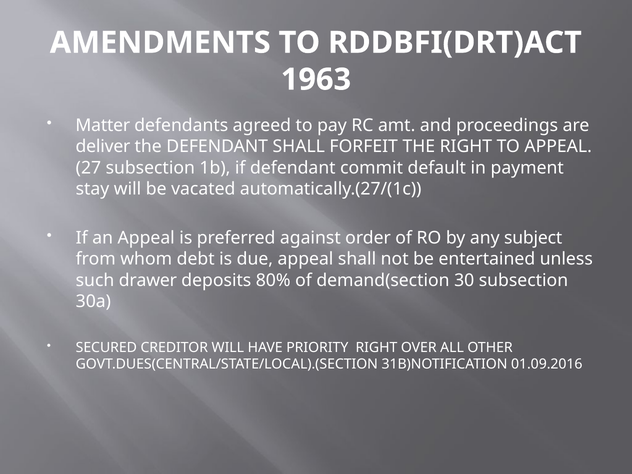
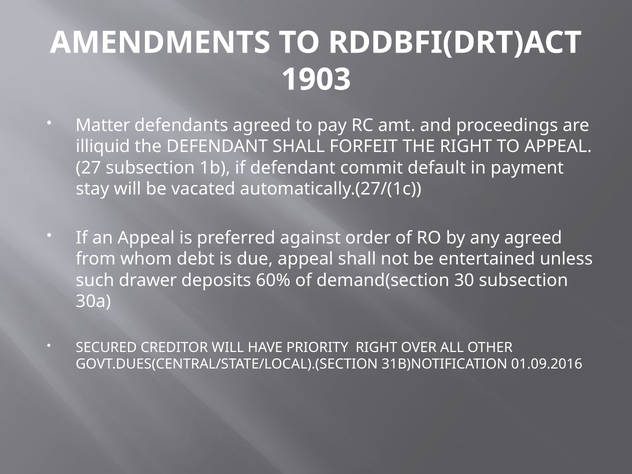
1963: 1963 -> 1903
deliver: deliver -> illiquid
any subject: subject -> agreed
80%: 80% -> 60%
